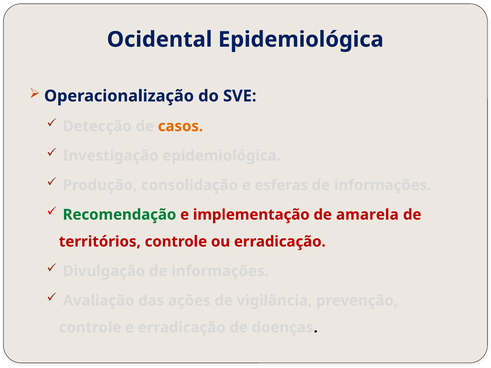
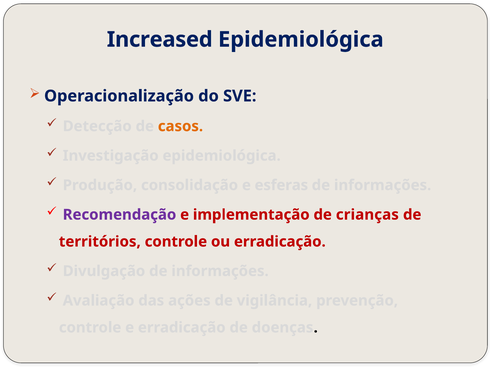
Ocidental: Ocidental -> Increased
Recomendação colour: green -> purple
amarela: amarela -> crianças
